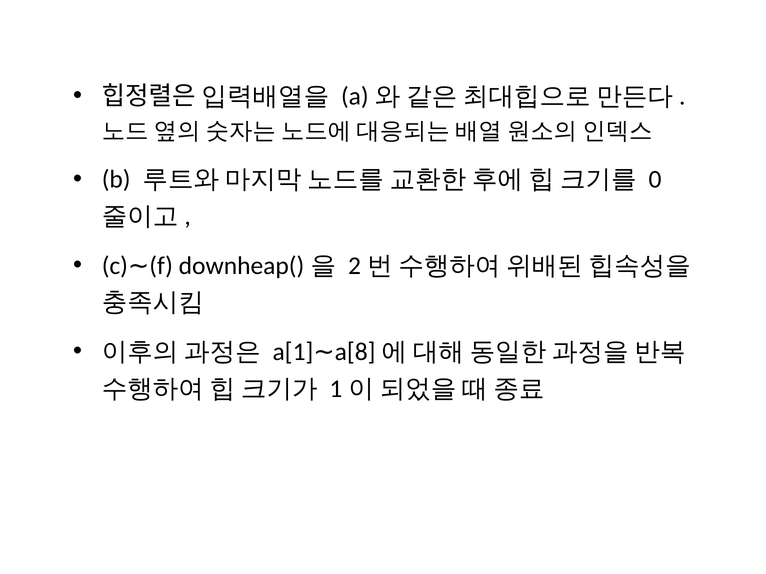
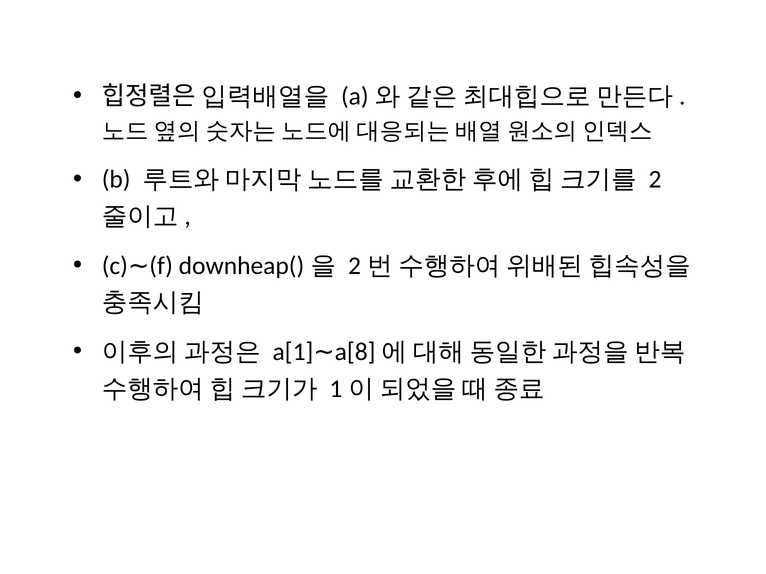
0: 0 -> 2
